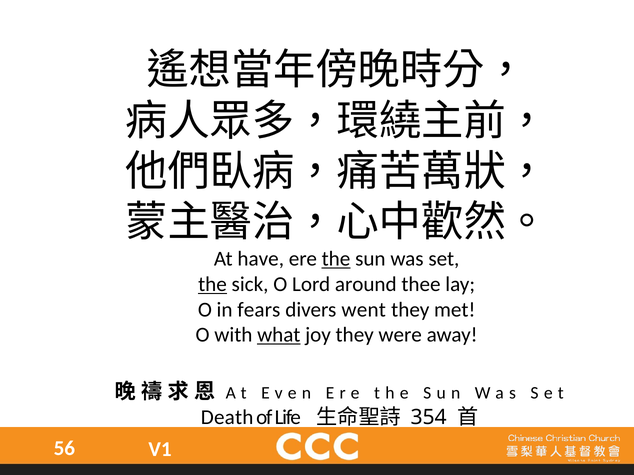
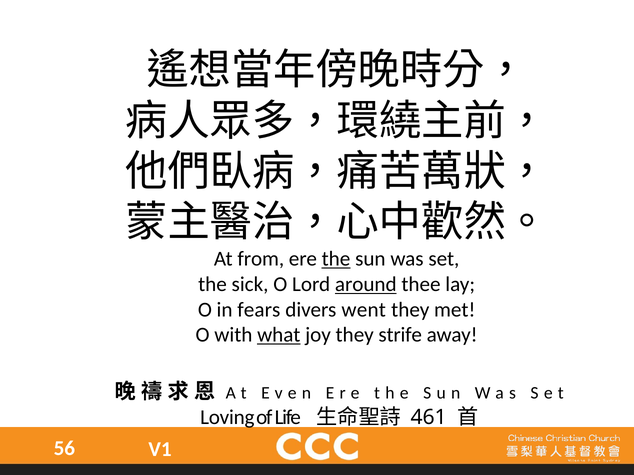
have: have -> from
the at (213, 285) underline: present -> none
around underline: none -> present
were: were -> strife
Death: Death -> Loving
354: 354 -> 461
